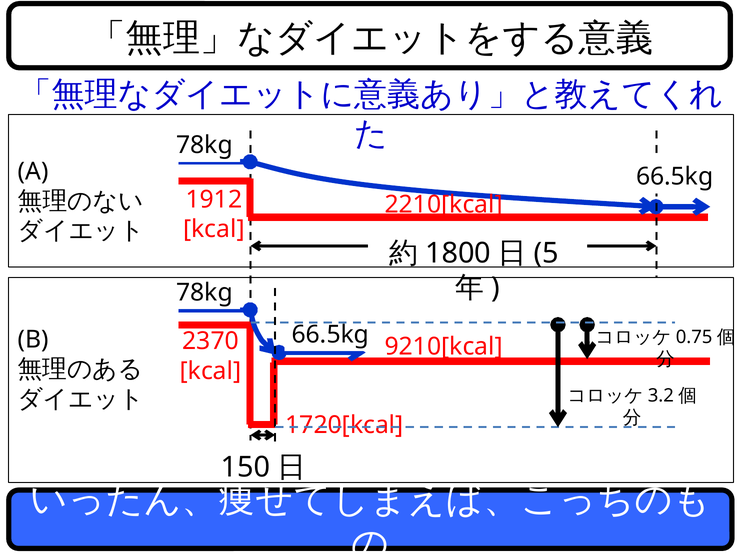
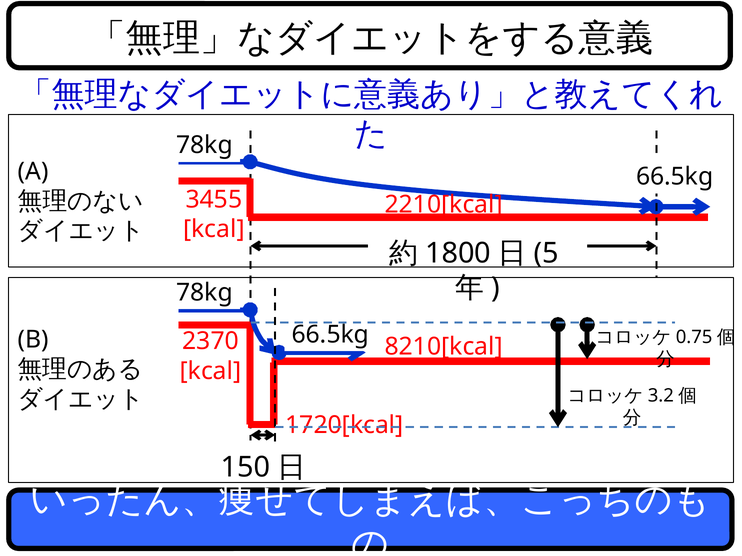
1912: 1912 -> 3455
9210[kcal: 9210[kcal -> 8210[kcal
